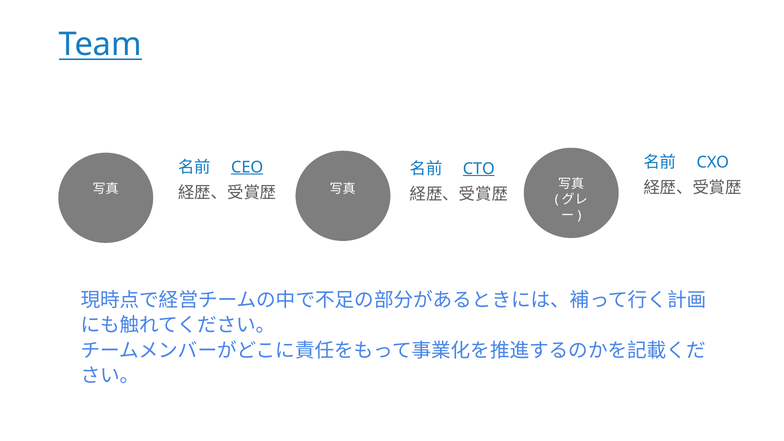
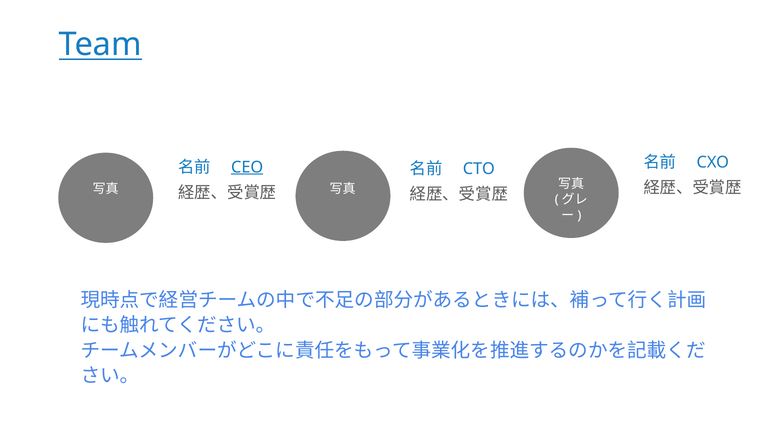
CTO underline: present -> none
